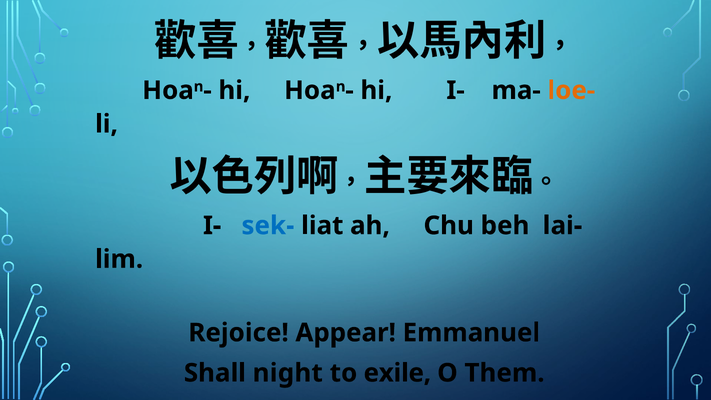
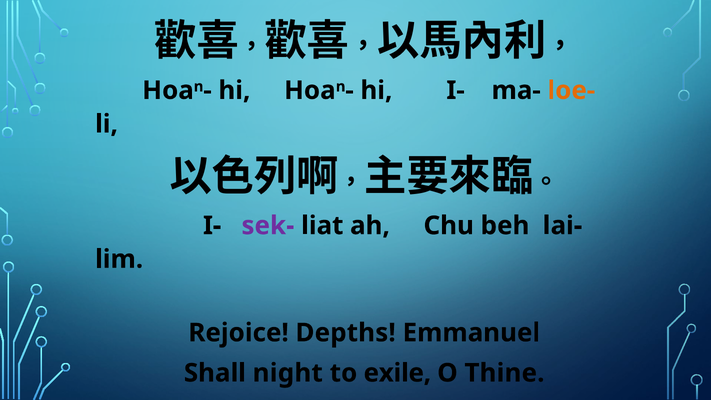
sek- colour: blue -> purple
Appear: Appear -> Depths
Them: Them -> Thine
